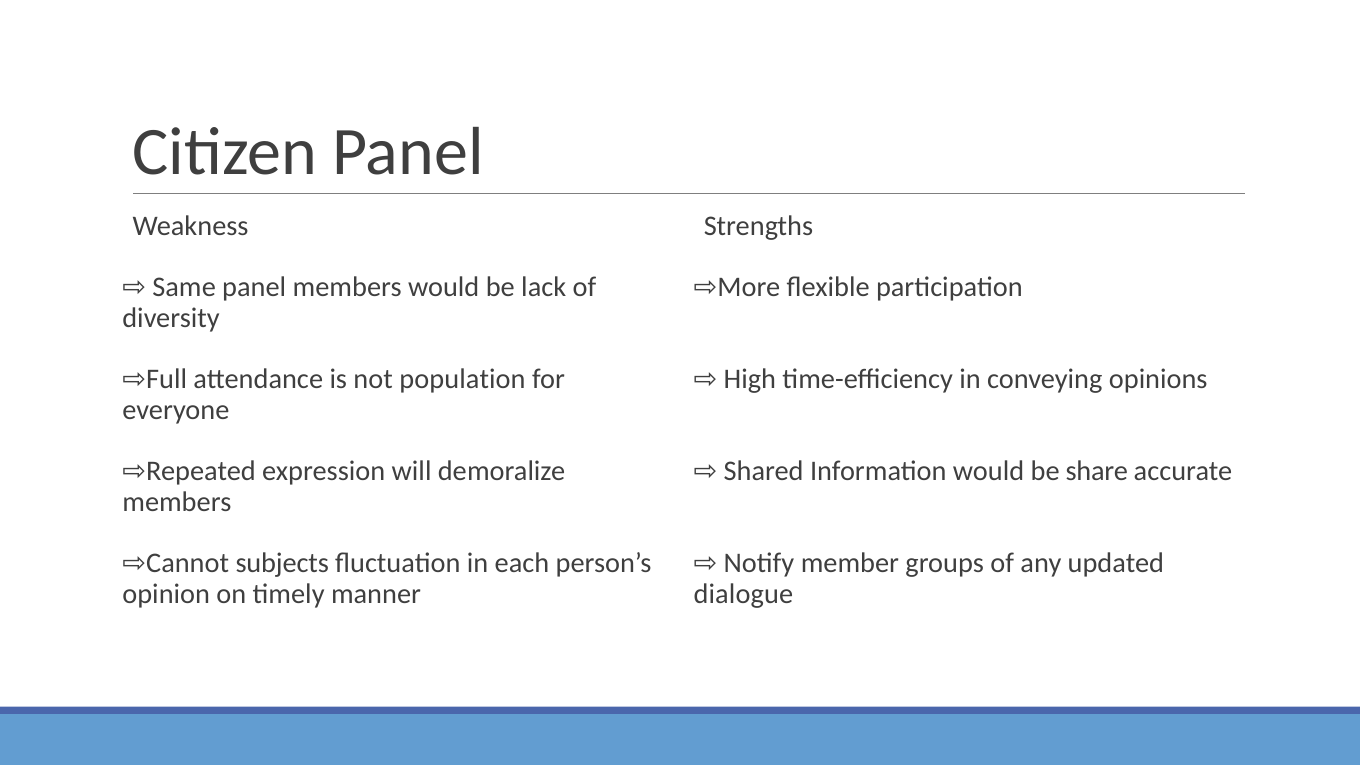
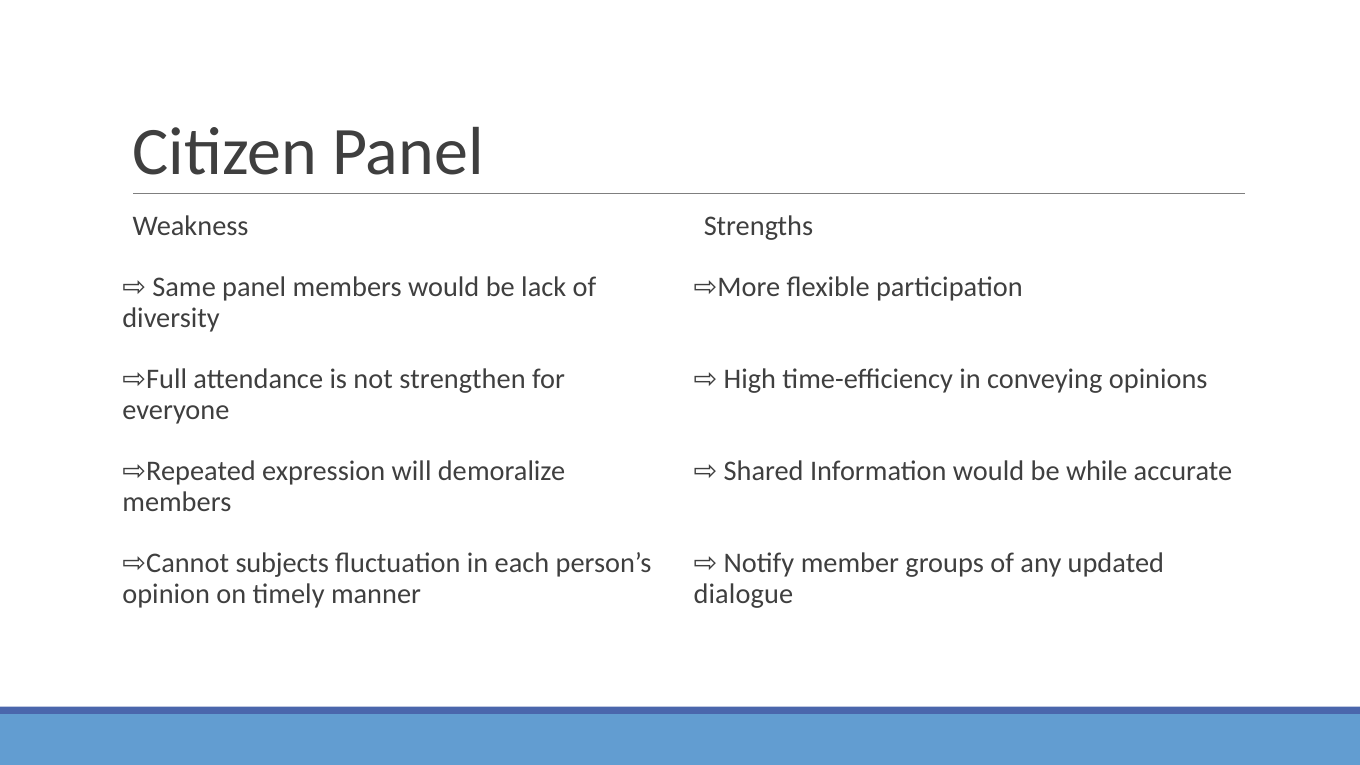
population: population -> strengthen
share: share -> while
